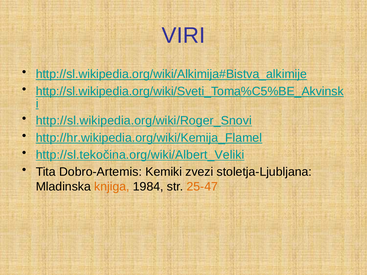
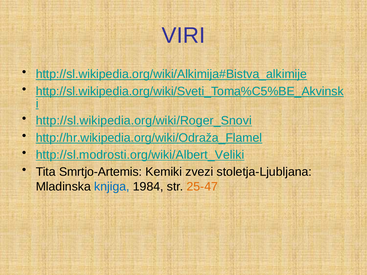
http://hr.wikipedia.org/wiki/Kemija_Flamel: http://hr.wikipedia.org/wiki/Kemija_Flamel -> http://hr.wikipedia.org/wiki/Odraža_Flamel
http://sl.tekočina.org/wiki/Albert_Veliki: http://sl.tekočina.org/wiki/Albert_Veliki -> http://sl.modrosti.org/wiki/Albert_Veliki
Dobro-Artemis: Dobro-Artemis -> Smrtjo-Artemis
knjiga colour: orange -> blue
